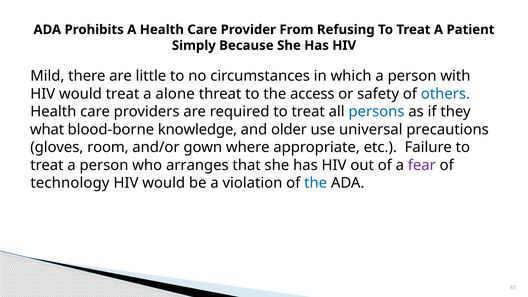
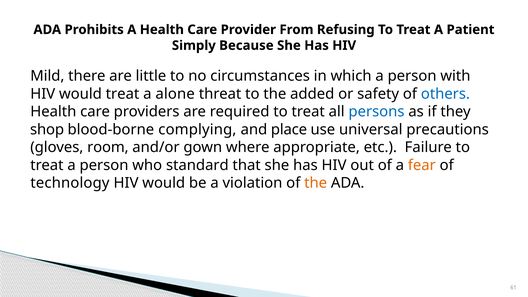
access: access -> added
what: what -> shop
knowledge: knowledge -> complying
older: older -> place
arranges: arranges -> standard
fear colour: purple -> orange
the at (316, 183) colour: blue -> orange
